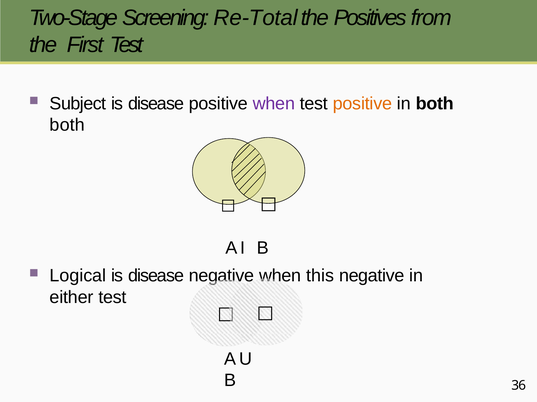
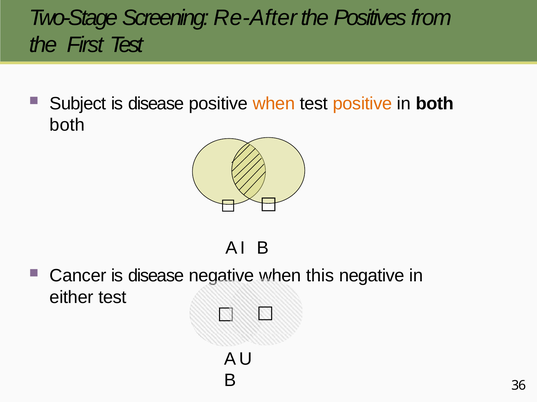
Re-Total: Re-Total -> Re-After
when at (274, 104) colour: purple -> orange
Logical: Logical -> Cancer
